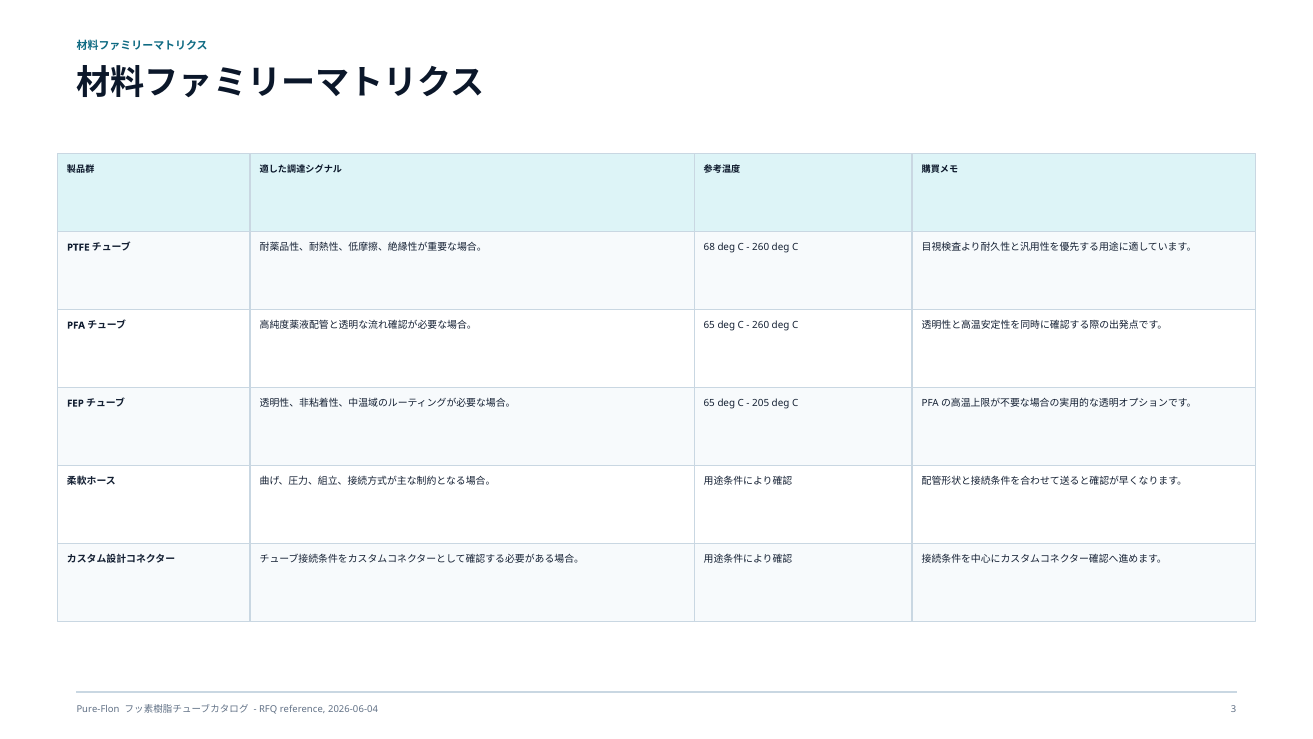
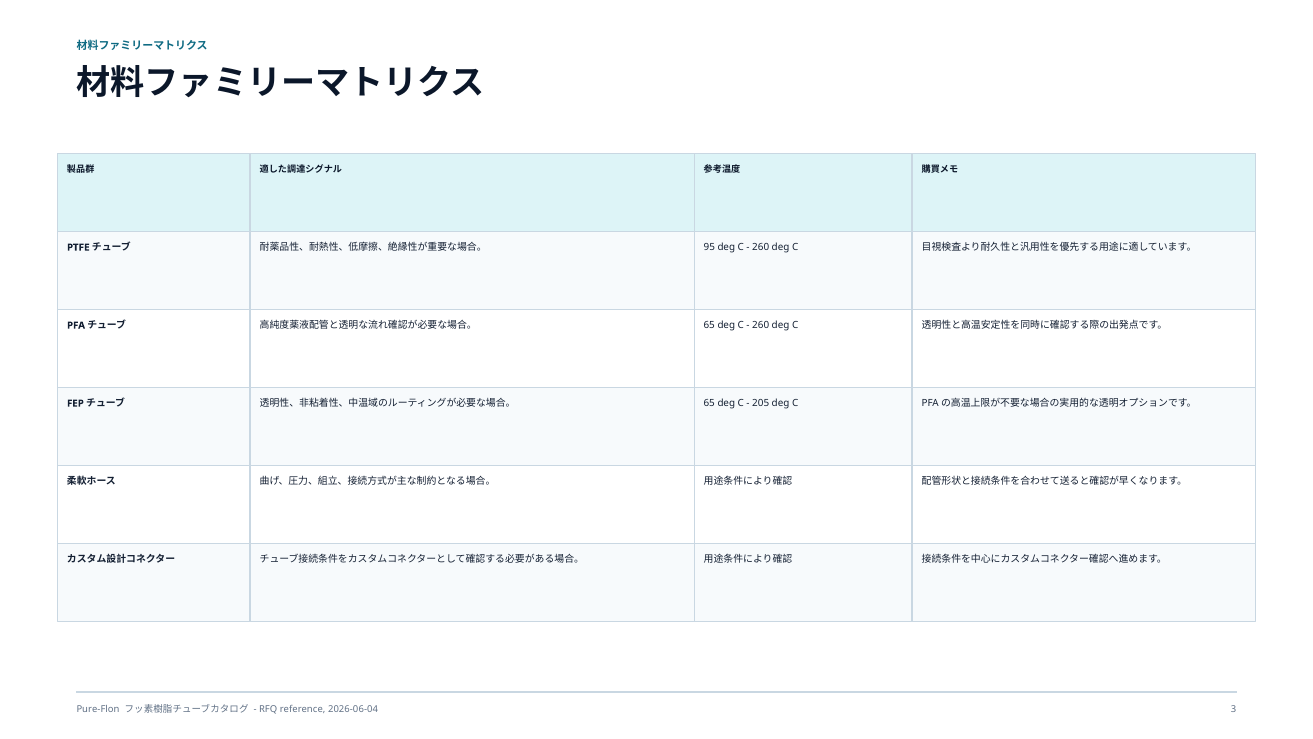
68: 68 -> 95
